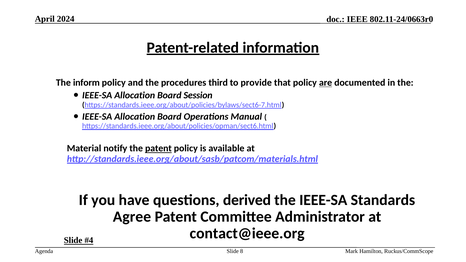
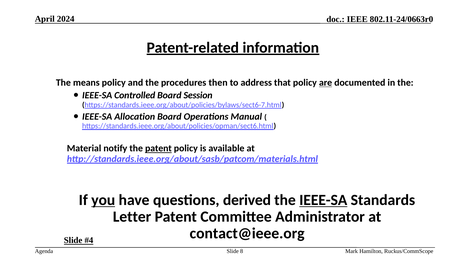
inform: inform -> means
third: third -> then
provide: provide -> address
Allocation at (135, 95): Allocation -> Controlled
you underline: none -> present
IEEE-SA at (323, 200) underline: none -> present
Agree: Agree -> Letter
